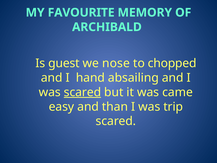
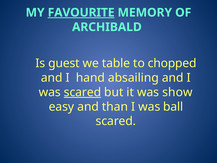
FAVOURITE underline: none -> present
nose: nose -> table
came: came -> show
trip: trip -> ball
